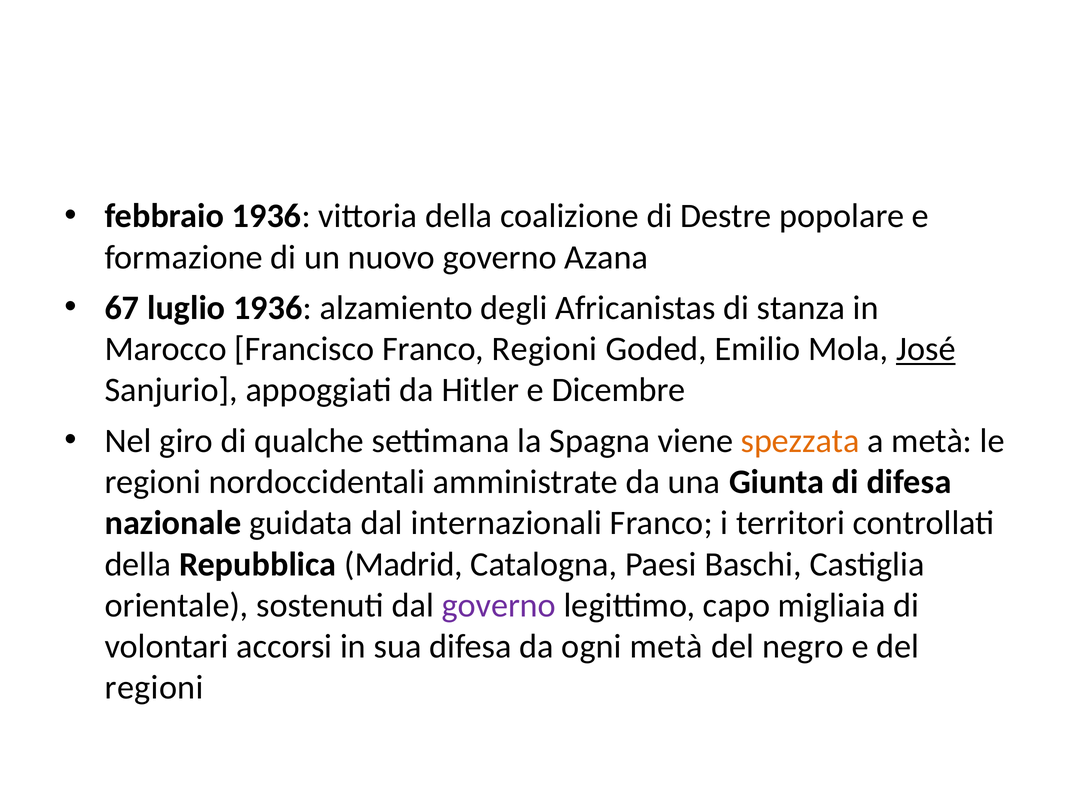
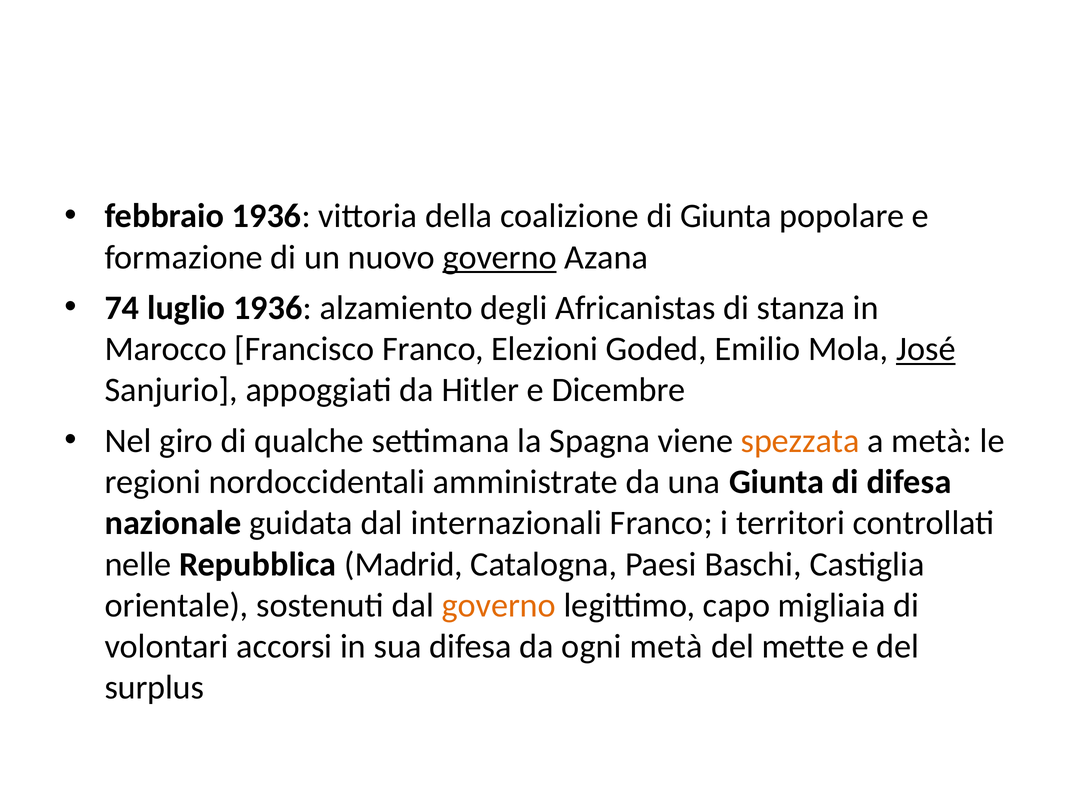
di Destre: Destre -> Giunta
governo at (500, 257) underline: none -> present
67: 67 -> 74
Franco Regioni: Regioni -> Elezioni
della at (138, 564): della -> nelle
governo at (499, 605) colour: purple -> orange
negro: negro -> mette
regioni at (154, 687): regioni -> surplus
